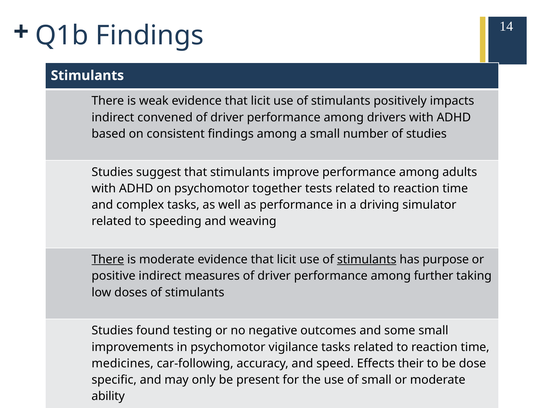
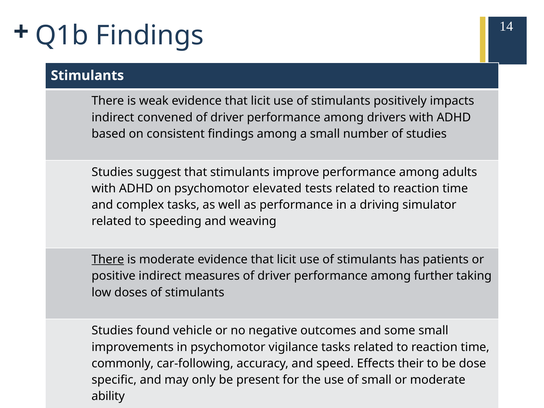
together: together -> elevated
stimulants at (367, 260) underline: present -> none
purpose: purpose -> patients
testing: testing -> vehicle
medicines: medicines -> commonly
